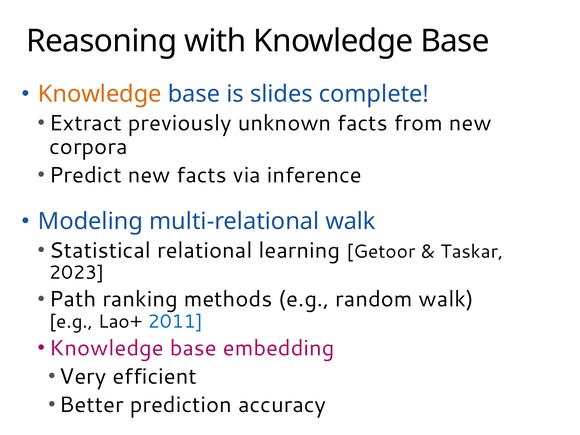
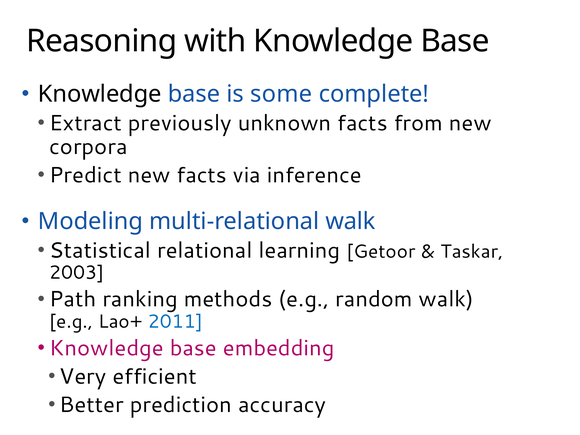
Knowledge at (100, 94) colour: orange -> black
slides: slides -> some
2023: 2023 -> 2003
